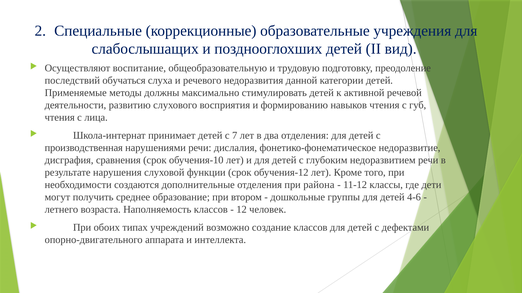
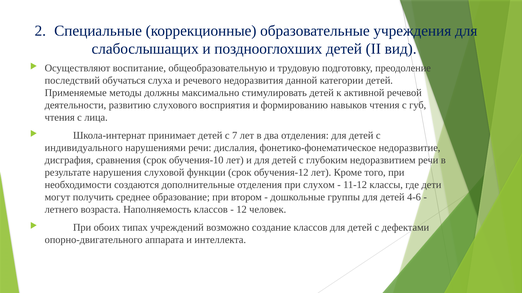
производственная: производственная -> индивидуального
района: района -> слухом
